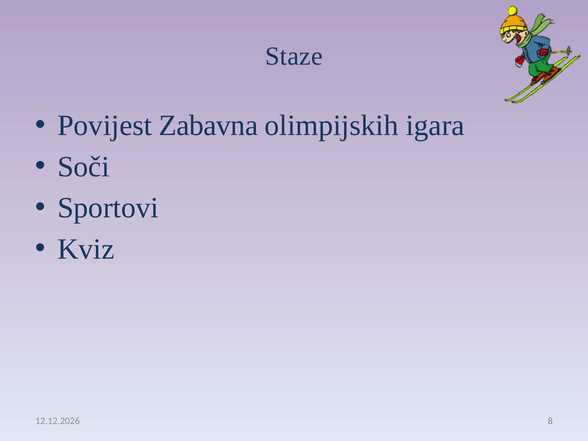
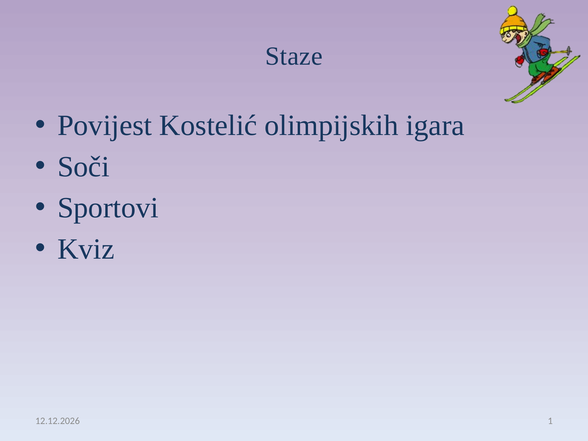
Zabavna: Zabavna -> Kostelić
8: 8 -> 1
